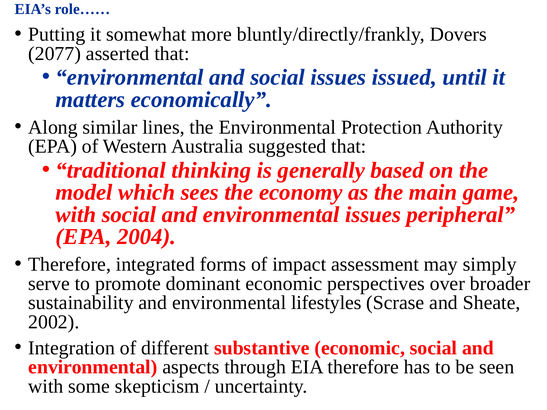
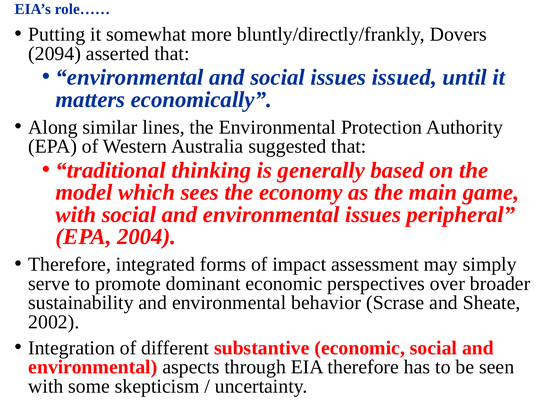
2077: 2077 -> 2094
lifestyles: lifestyles -> behavior
